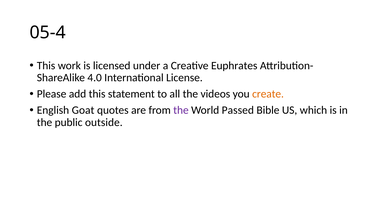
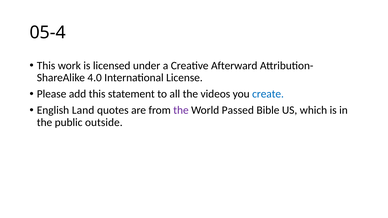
Euphrates: Euphrates -> Afterward
create colour: orange -> blue
Goat: Goat -> Land
